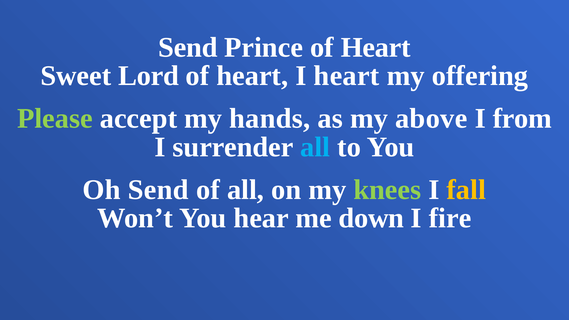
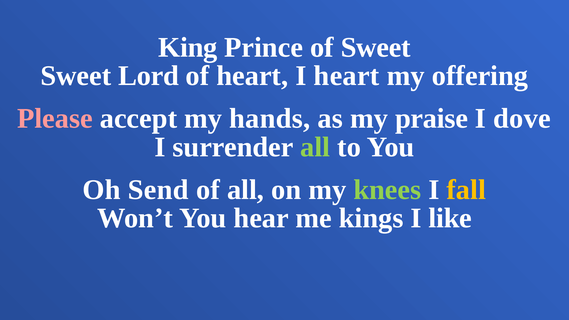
Send at (188, 47): Send -> King
Prince of Heart: Heart -> Sweet
Please colour: light green -> pink
above: above -> praise
from: from -> dove
all at (315, 147) colour: light blue -> light green
down: down -> kings
fire: fire -> like
